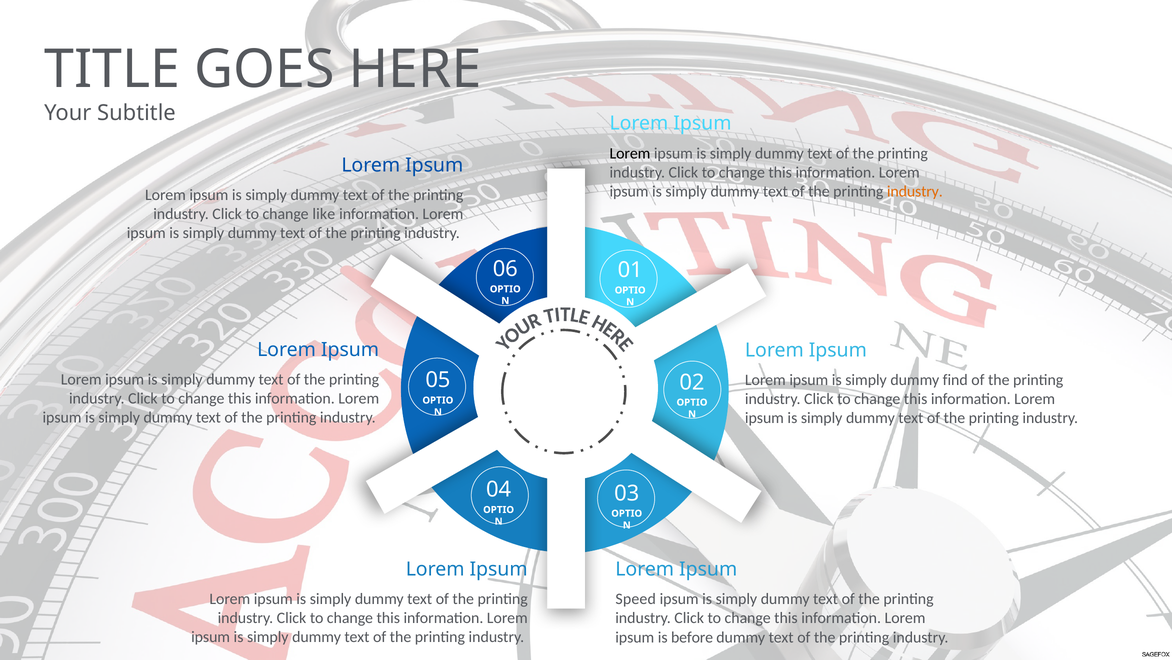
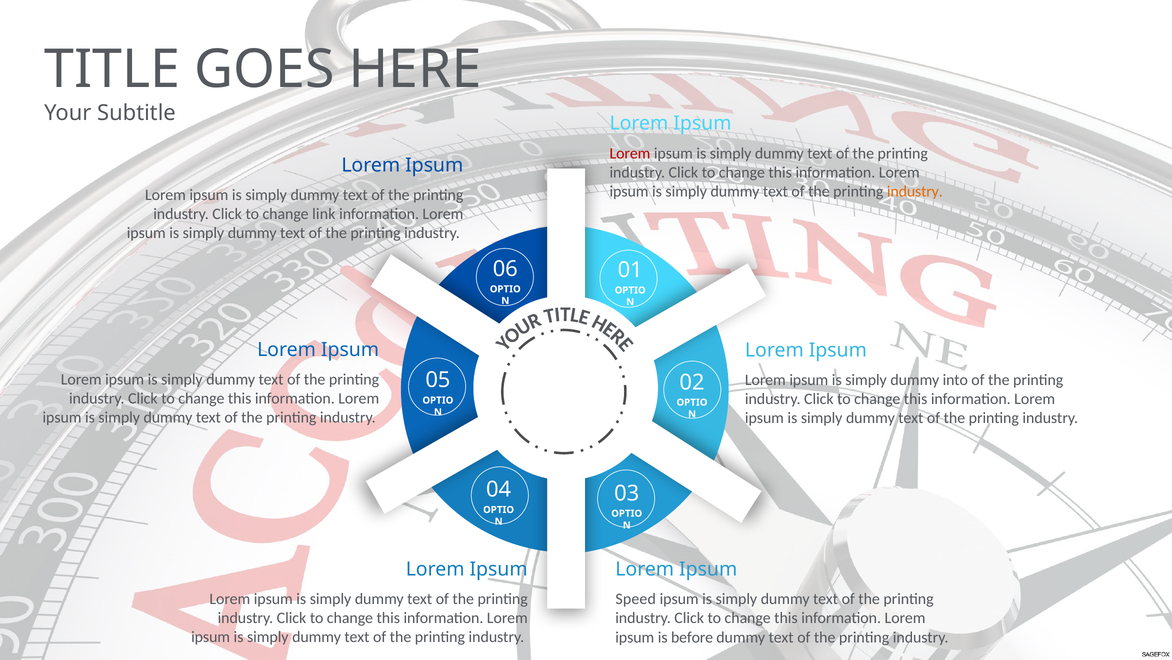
Lorem at (630, 153) colour: black -> red
like: like -> link
find: find -> into
